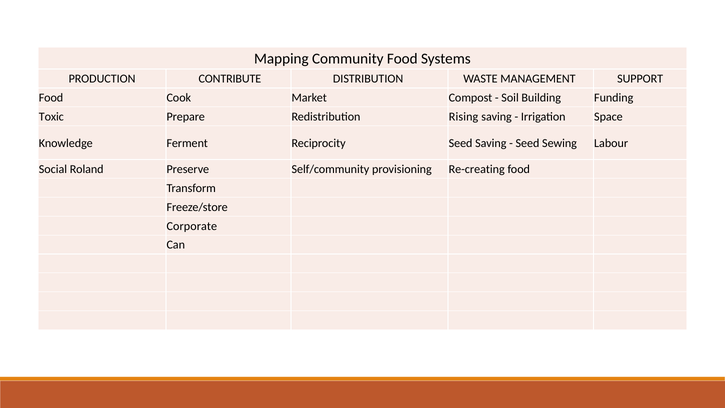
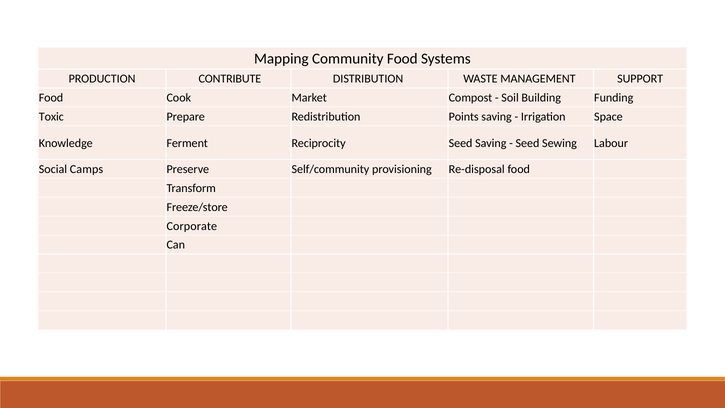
Rising: Rising -> Points
Roland: Roland -> Camps
Re-creating: Re-creating -> Re-disposal
